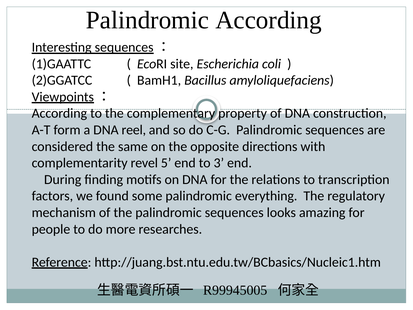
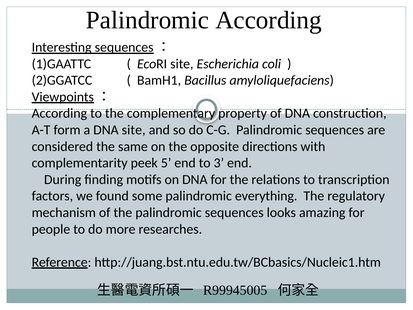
DNA reel: reel -> site
revel: revel -> peek
